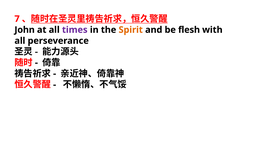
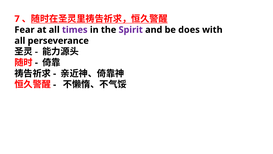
John: John -> Fear
Spirit colour: orange -> purple
flesh: flesh -> does
